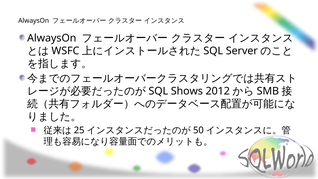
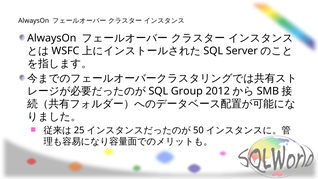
Shows: Shows -> Group
